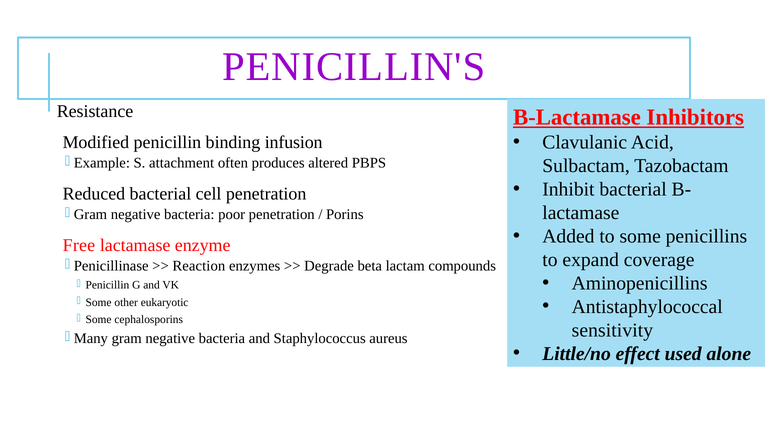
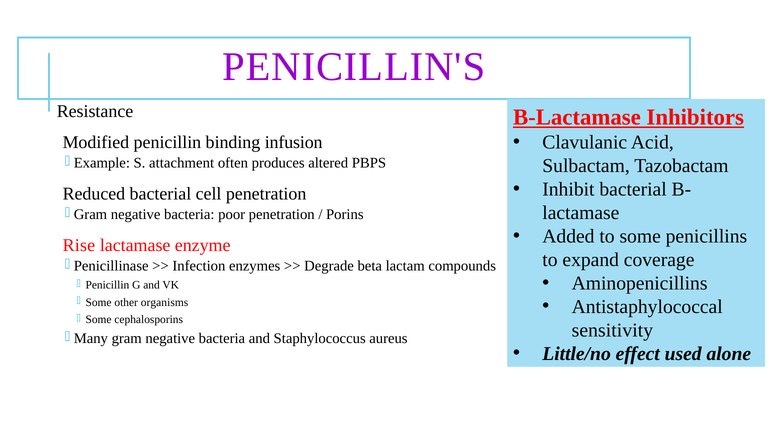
Free: Free -> Rise
Reaction: Reaction -> Infection
eukaryotic: eukaryotic -> organisms
